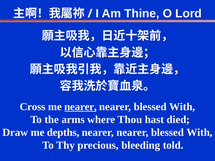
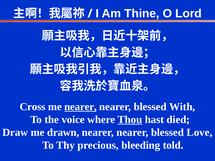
arms: arms -> voice
Thou underline: none -> present
depths: depths -> drawn
With at (200, 133): With -> Love
